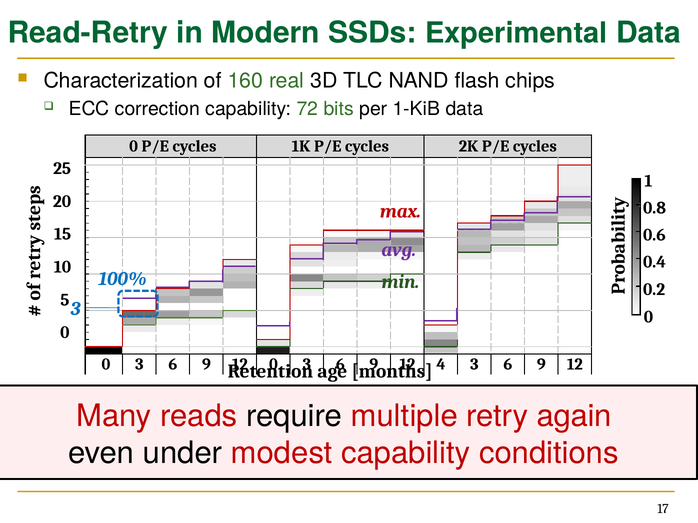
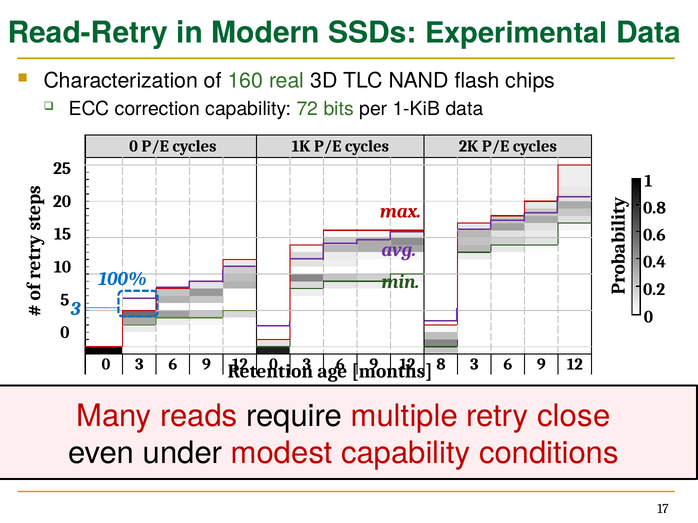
4: 4 -> 8
again: again -> close
